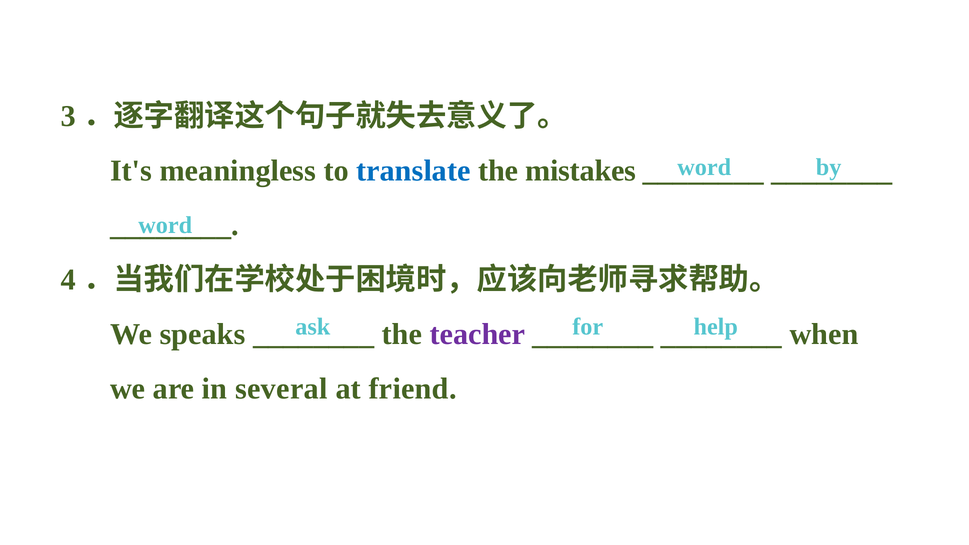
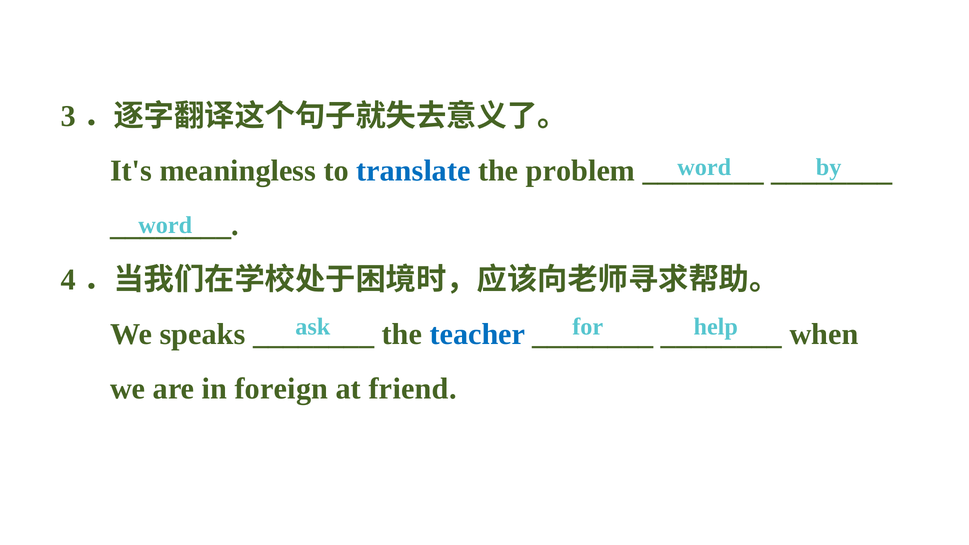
mistakes: mistakes -> problem
teacher colour: purple -> blue
several: several -> foreign
